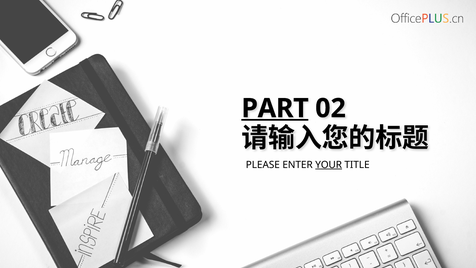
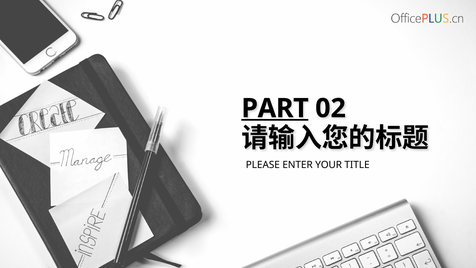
YOUR underline: present -> none
